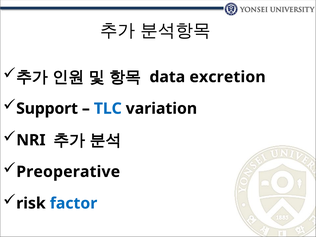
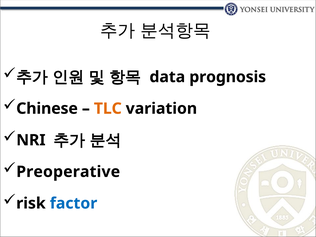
excretion: excretion -> prognosis
Support: Support -> Chinese
TLC colour: blue -> orange
